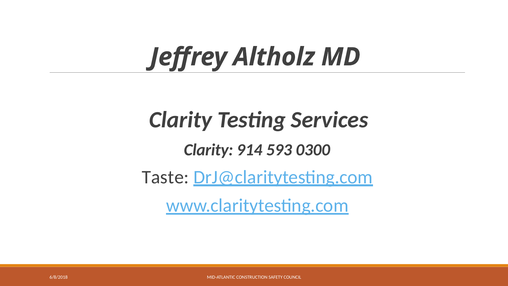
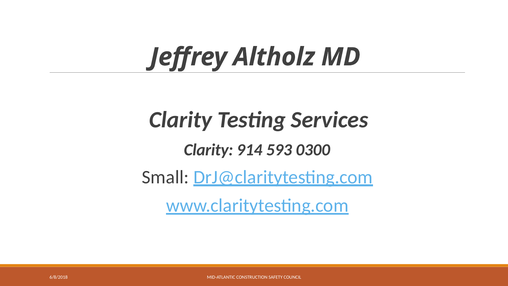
Taste: Taste -> Small
